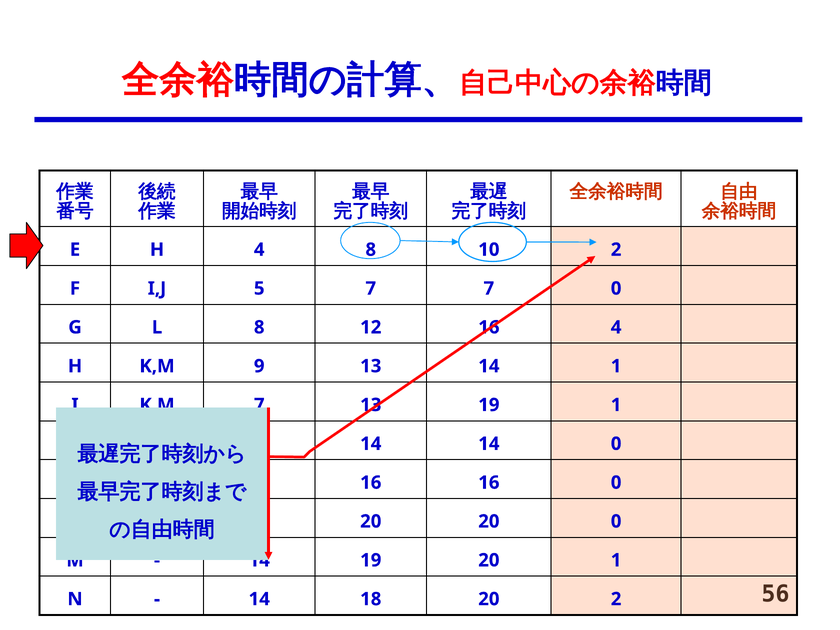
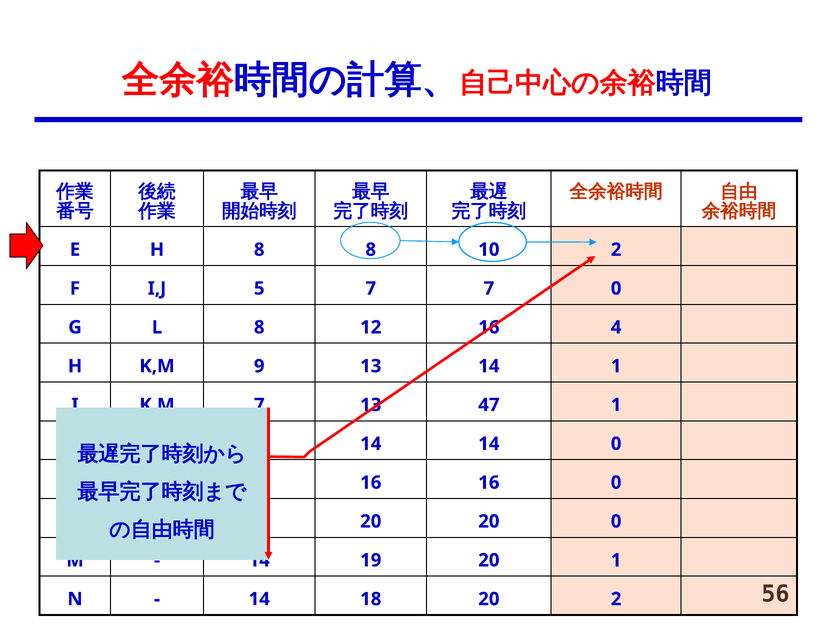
H 4: 4 -> 8
13 19: 19 -> 47
